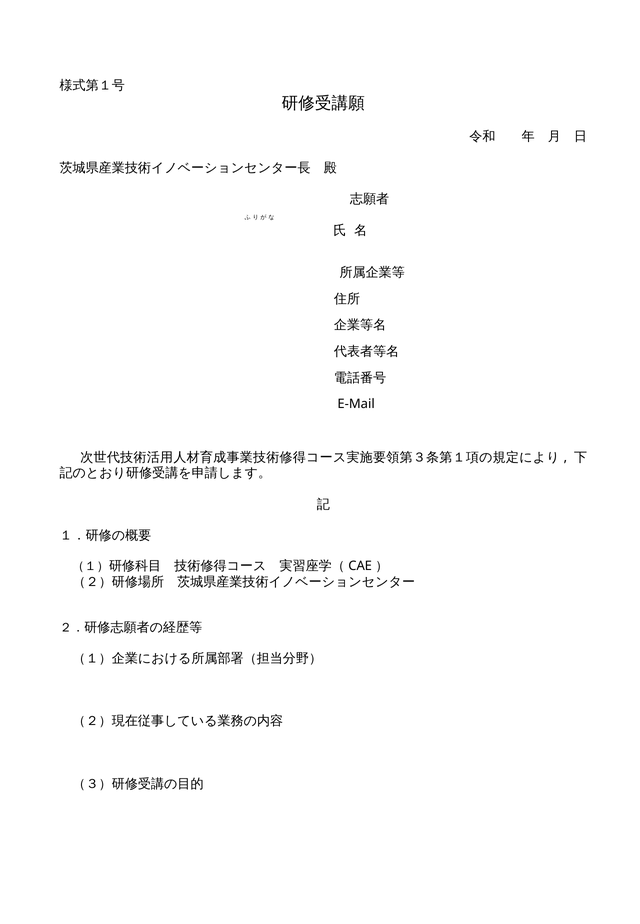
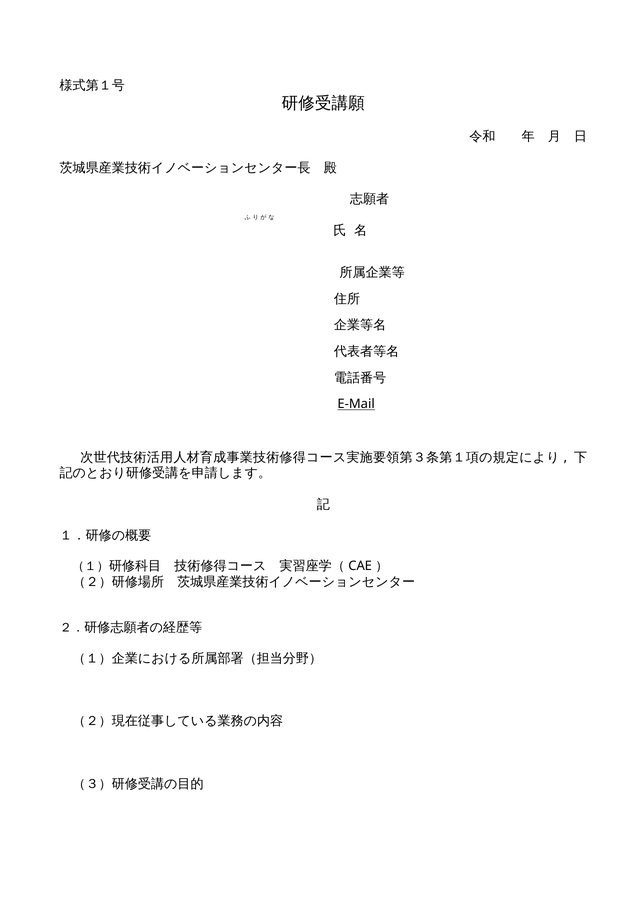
E-Mail underline: none -> present
